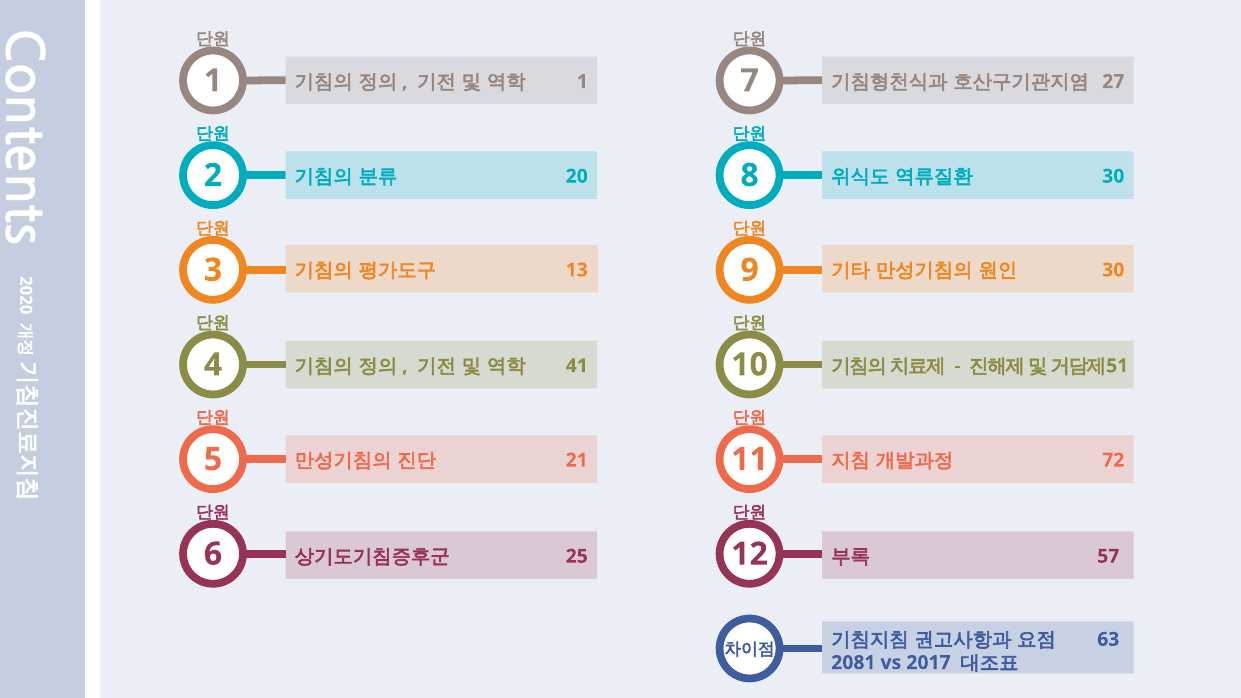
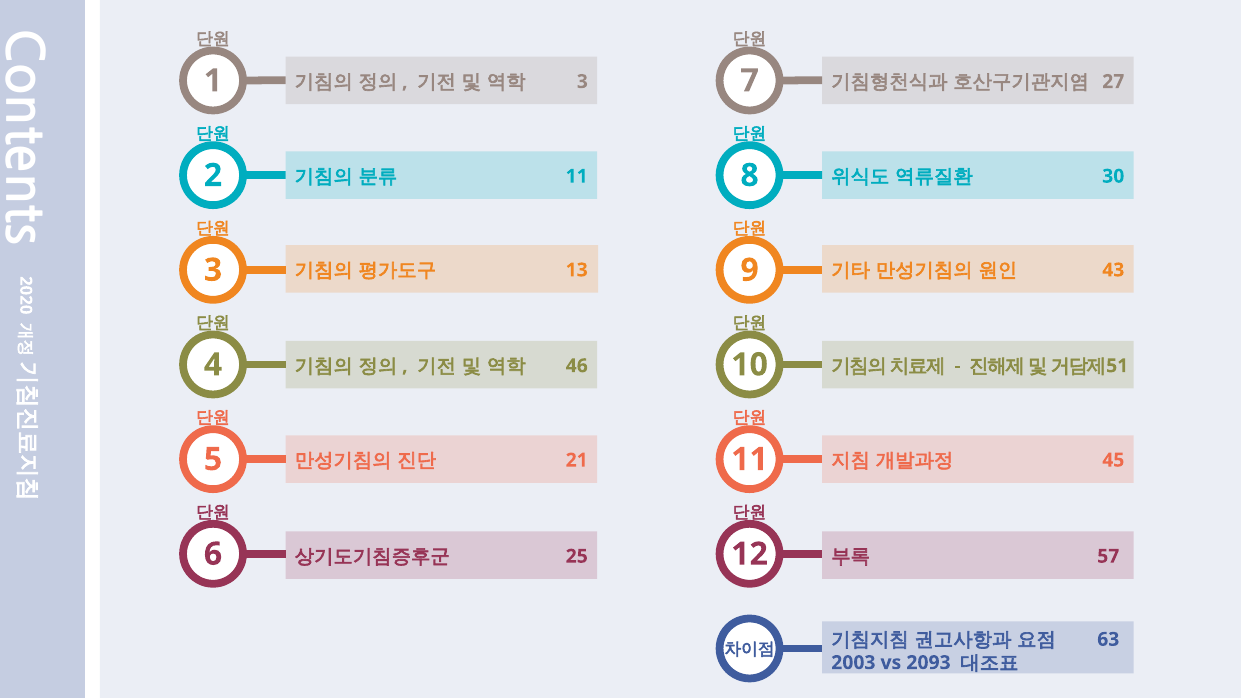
1 at (582, 82): 1 -> 3
20 at (577, 176): 20 -> 11
30 at (1113, 270): 30 -> 43
41: 41 -> 46
72: 72 -> 45
2081: 2081 -> 2003
2017: 2017 -> 2093
